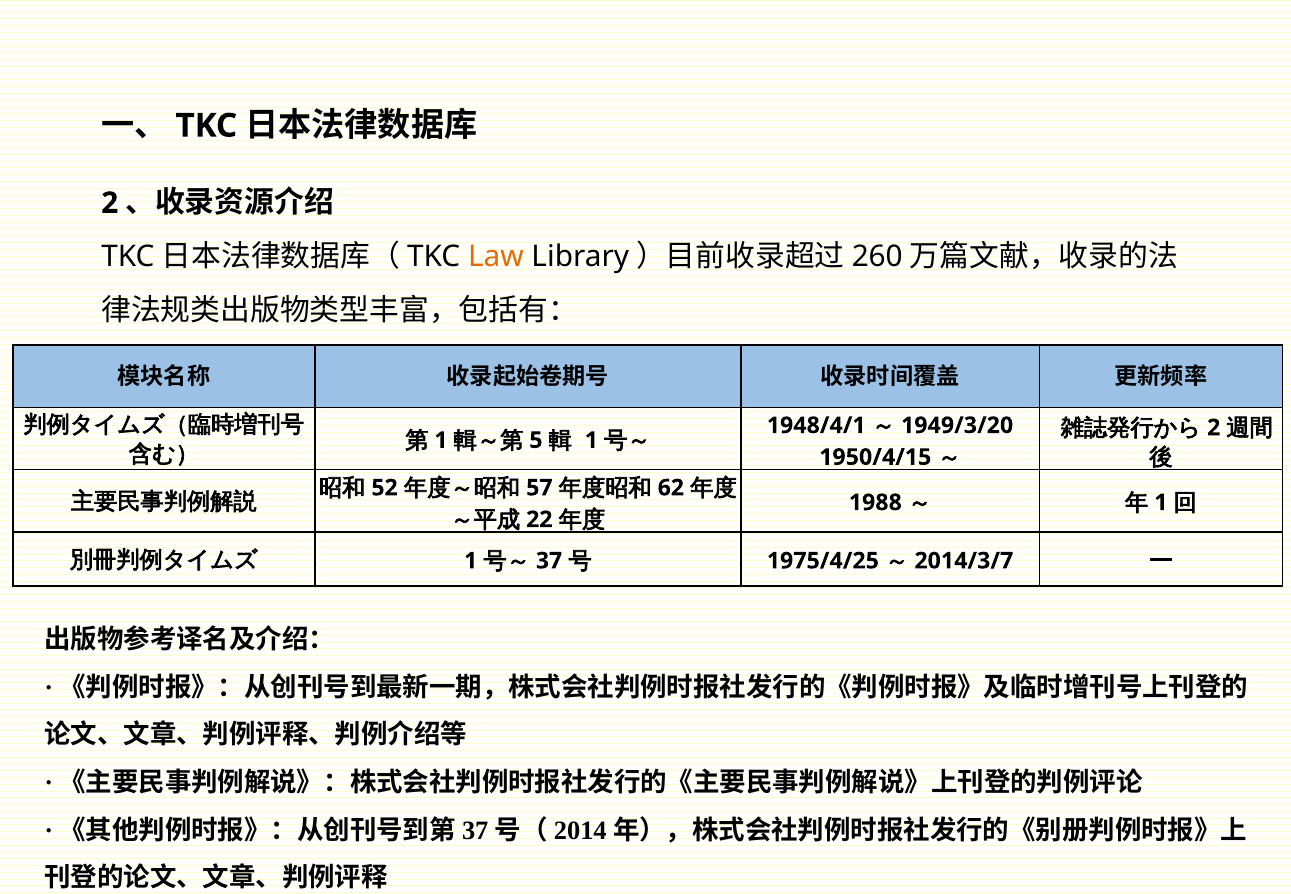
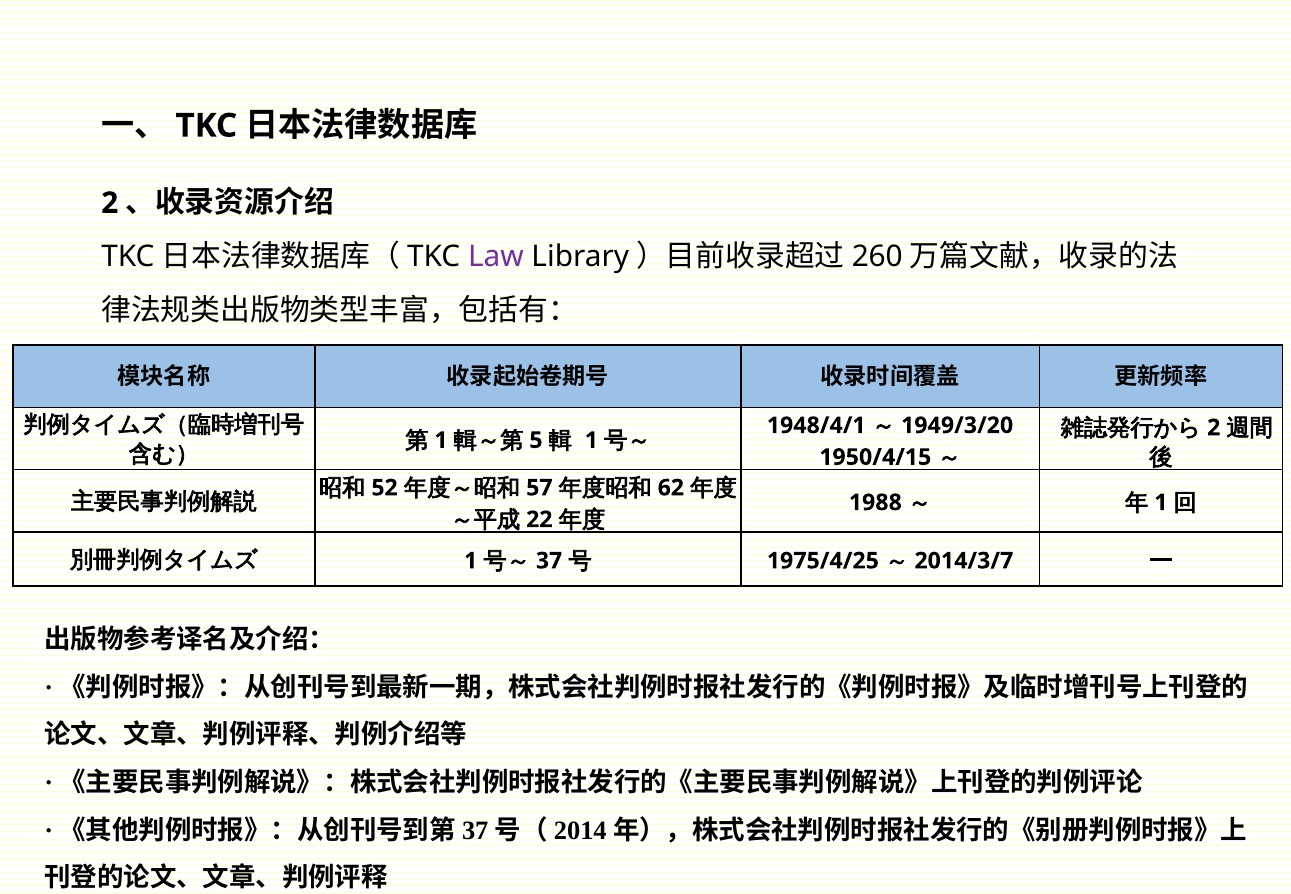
Law colour: orange -> purple
